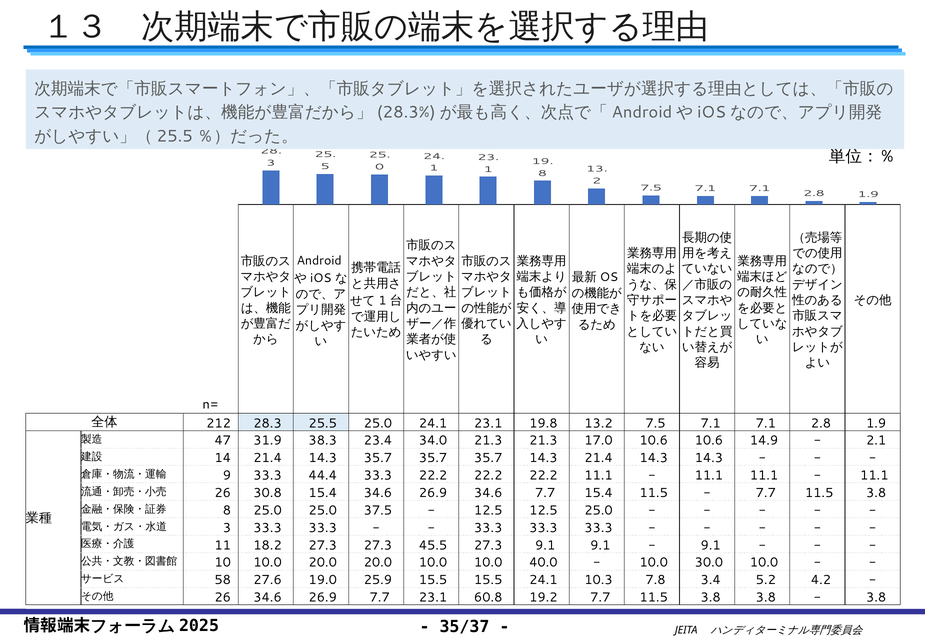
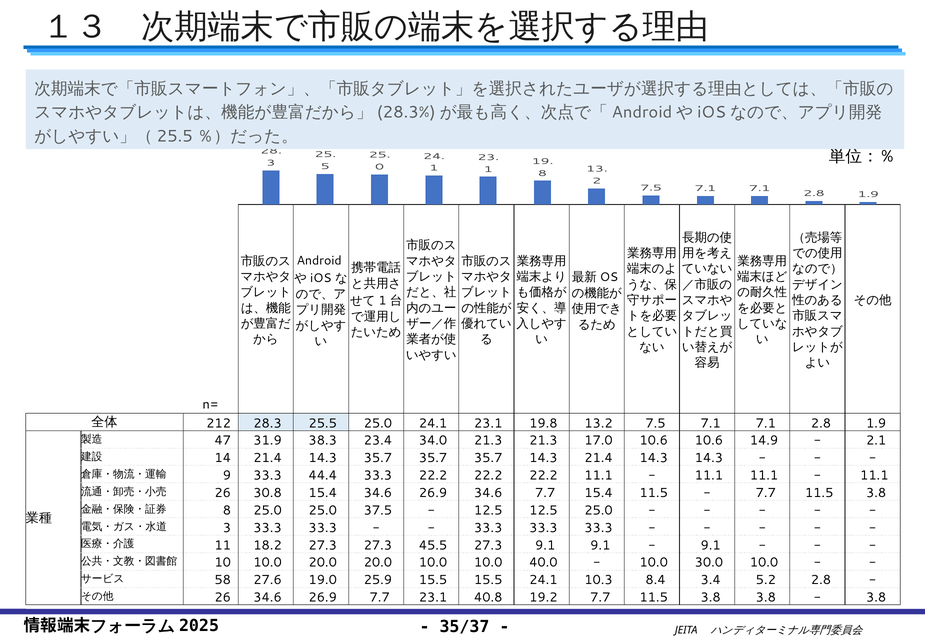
7.8: 7.8 -> 8.4
5.2 4.2: 4.2 -> 2.8
60.8: 60.8 -> 40.8
